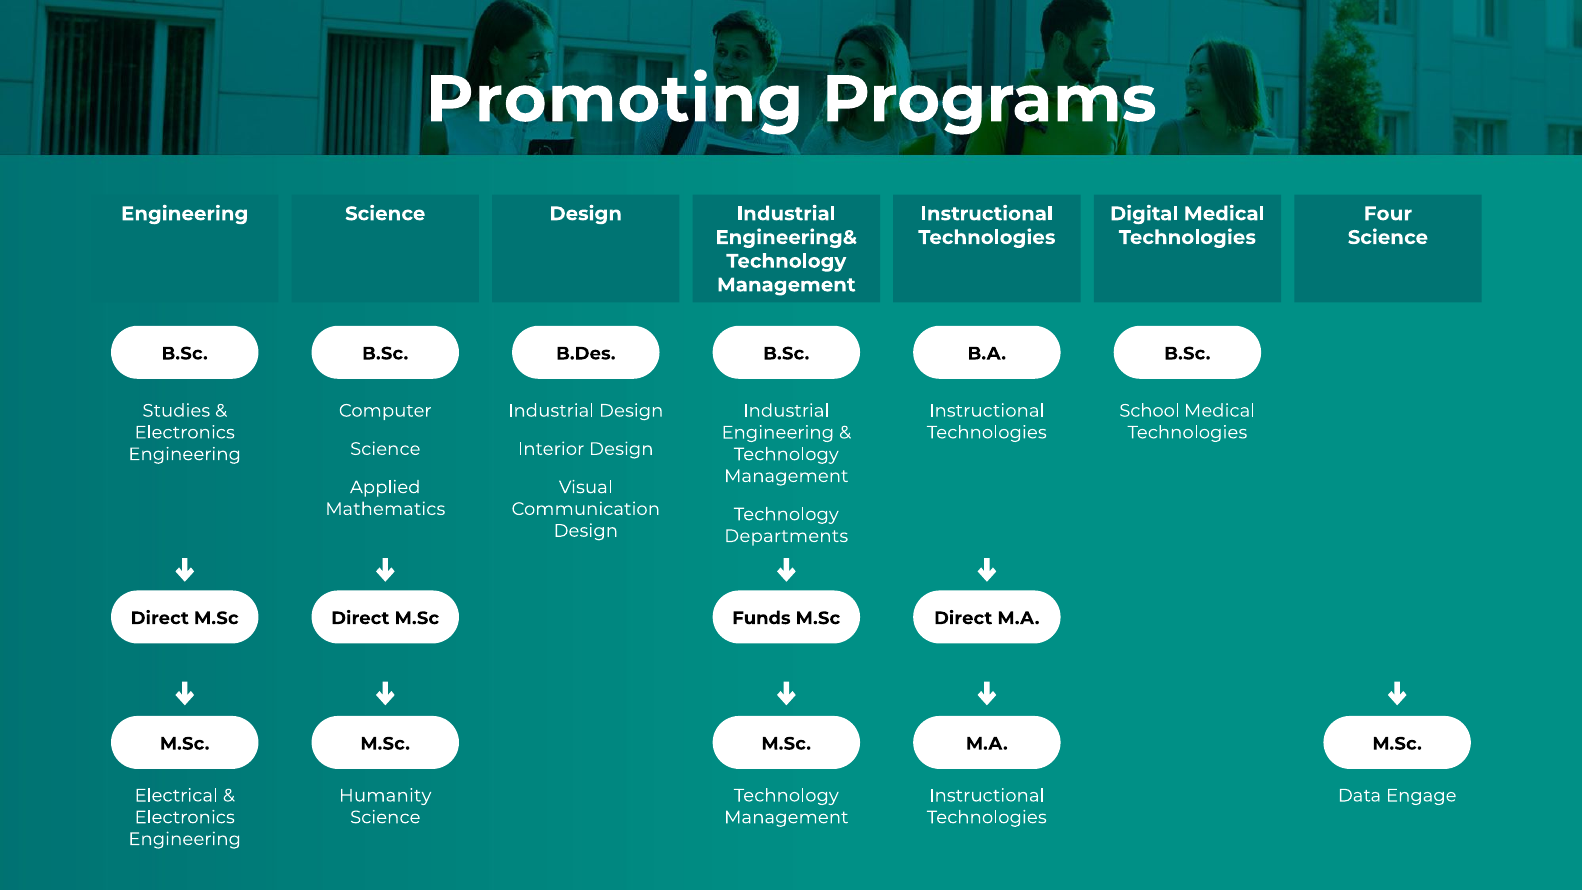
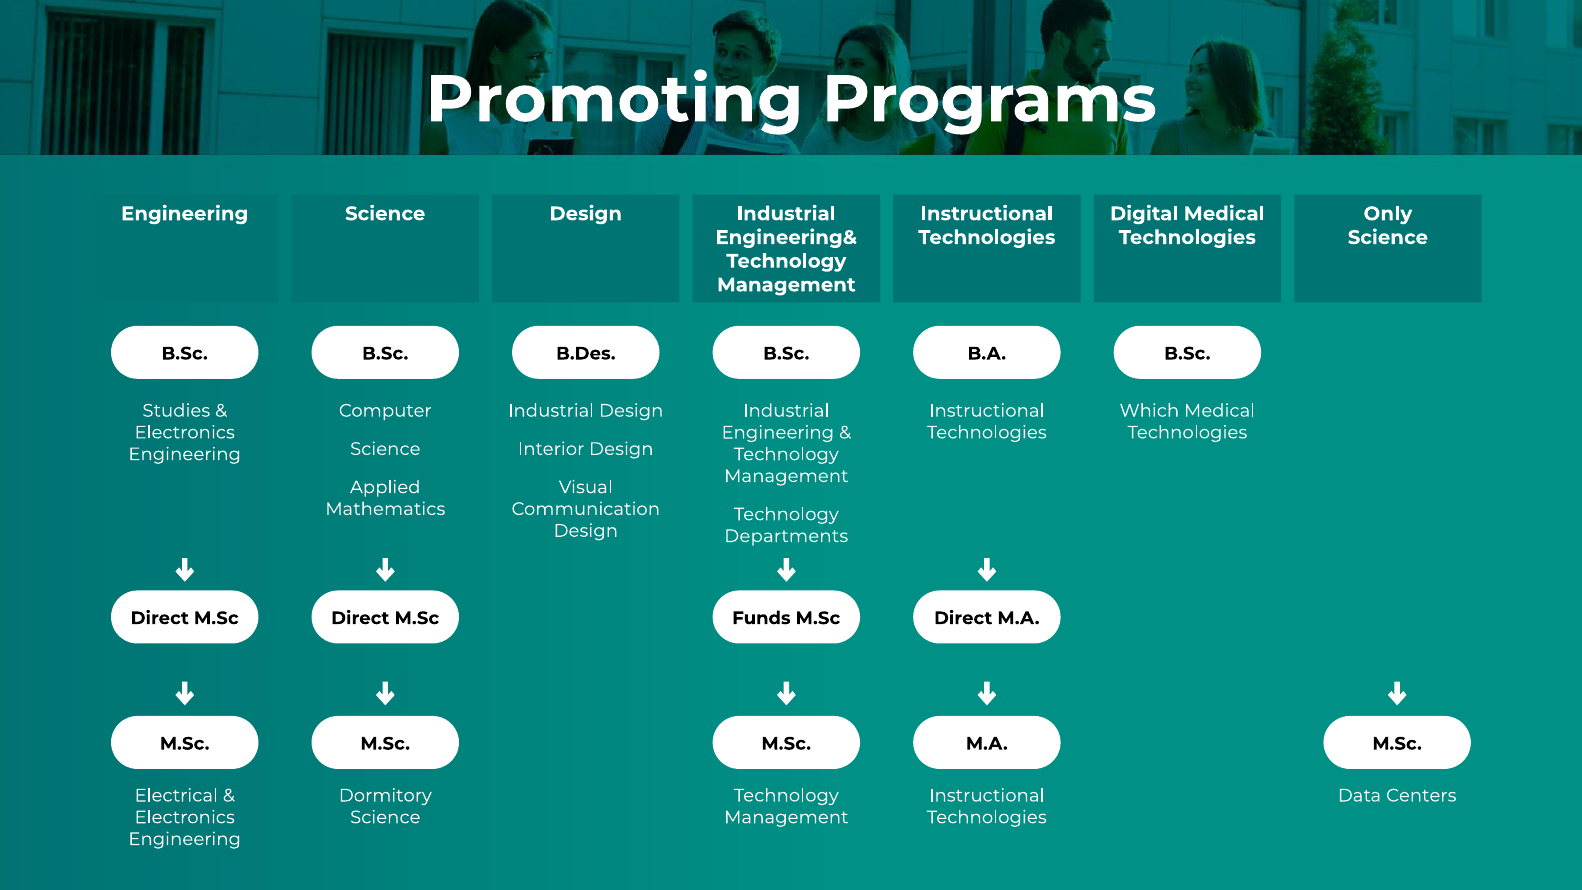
Four: Four -> Only
School: School -> Which
Humanity: Humanity -> Dormitory
Engage: Engage -> Centers
